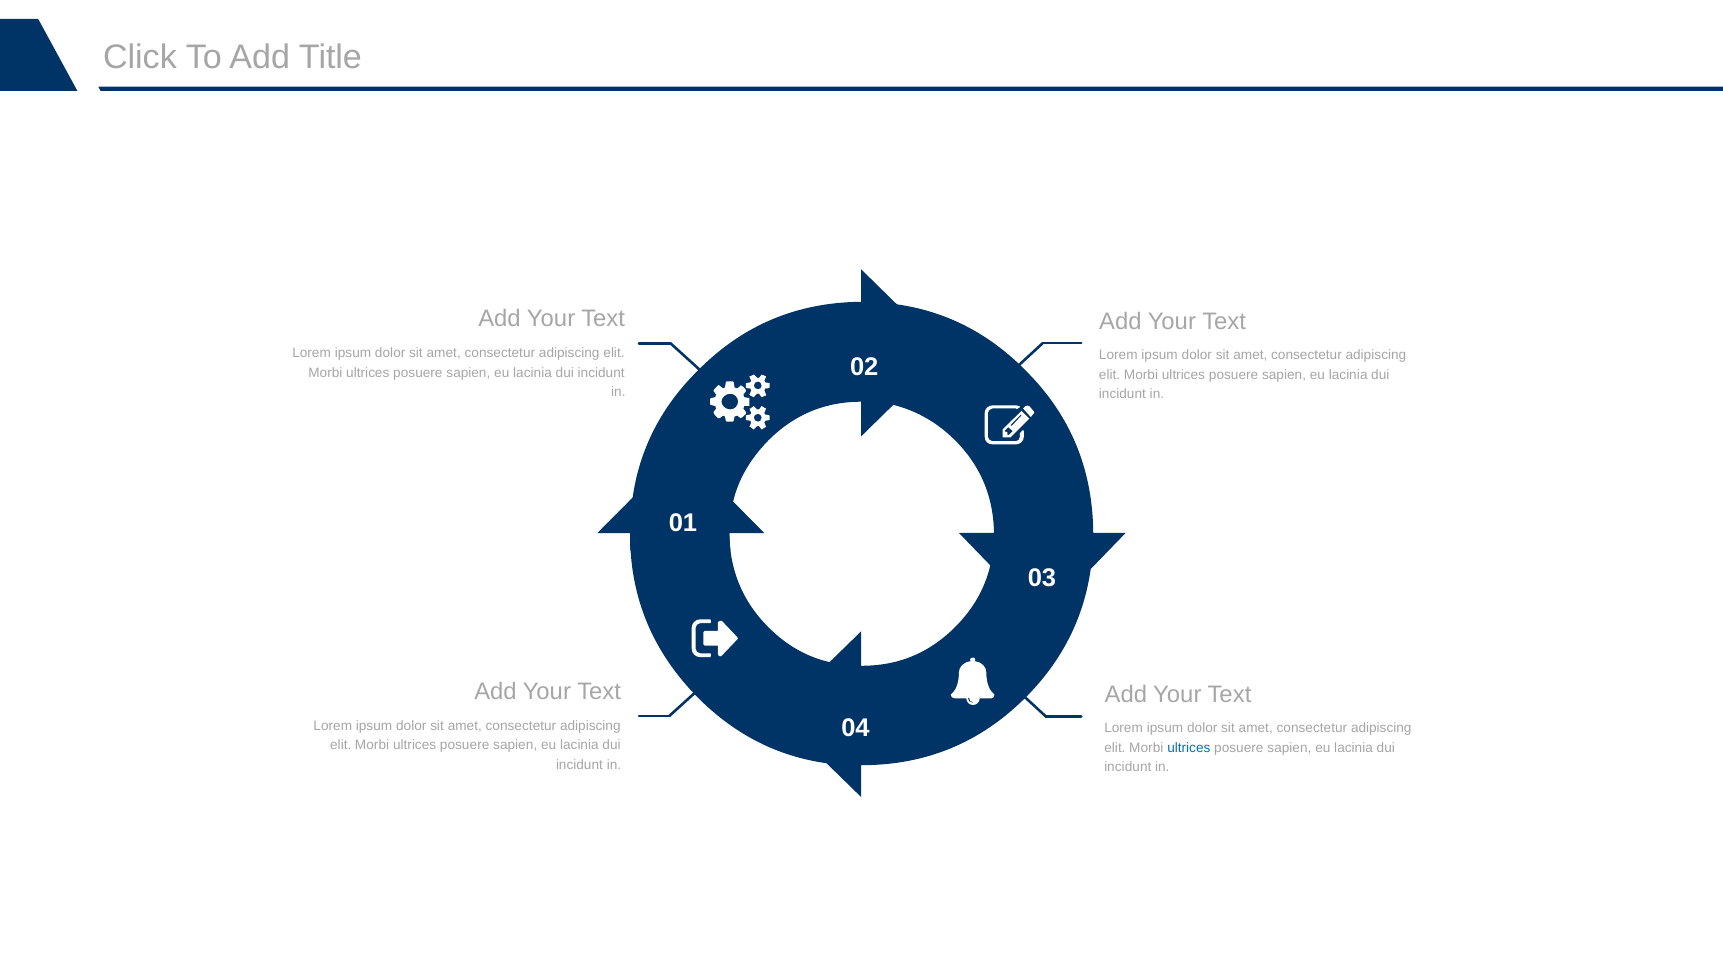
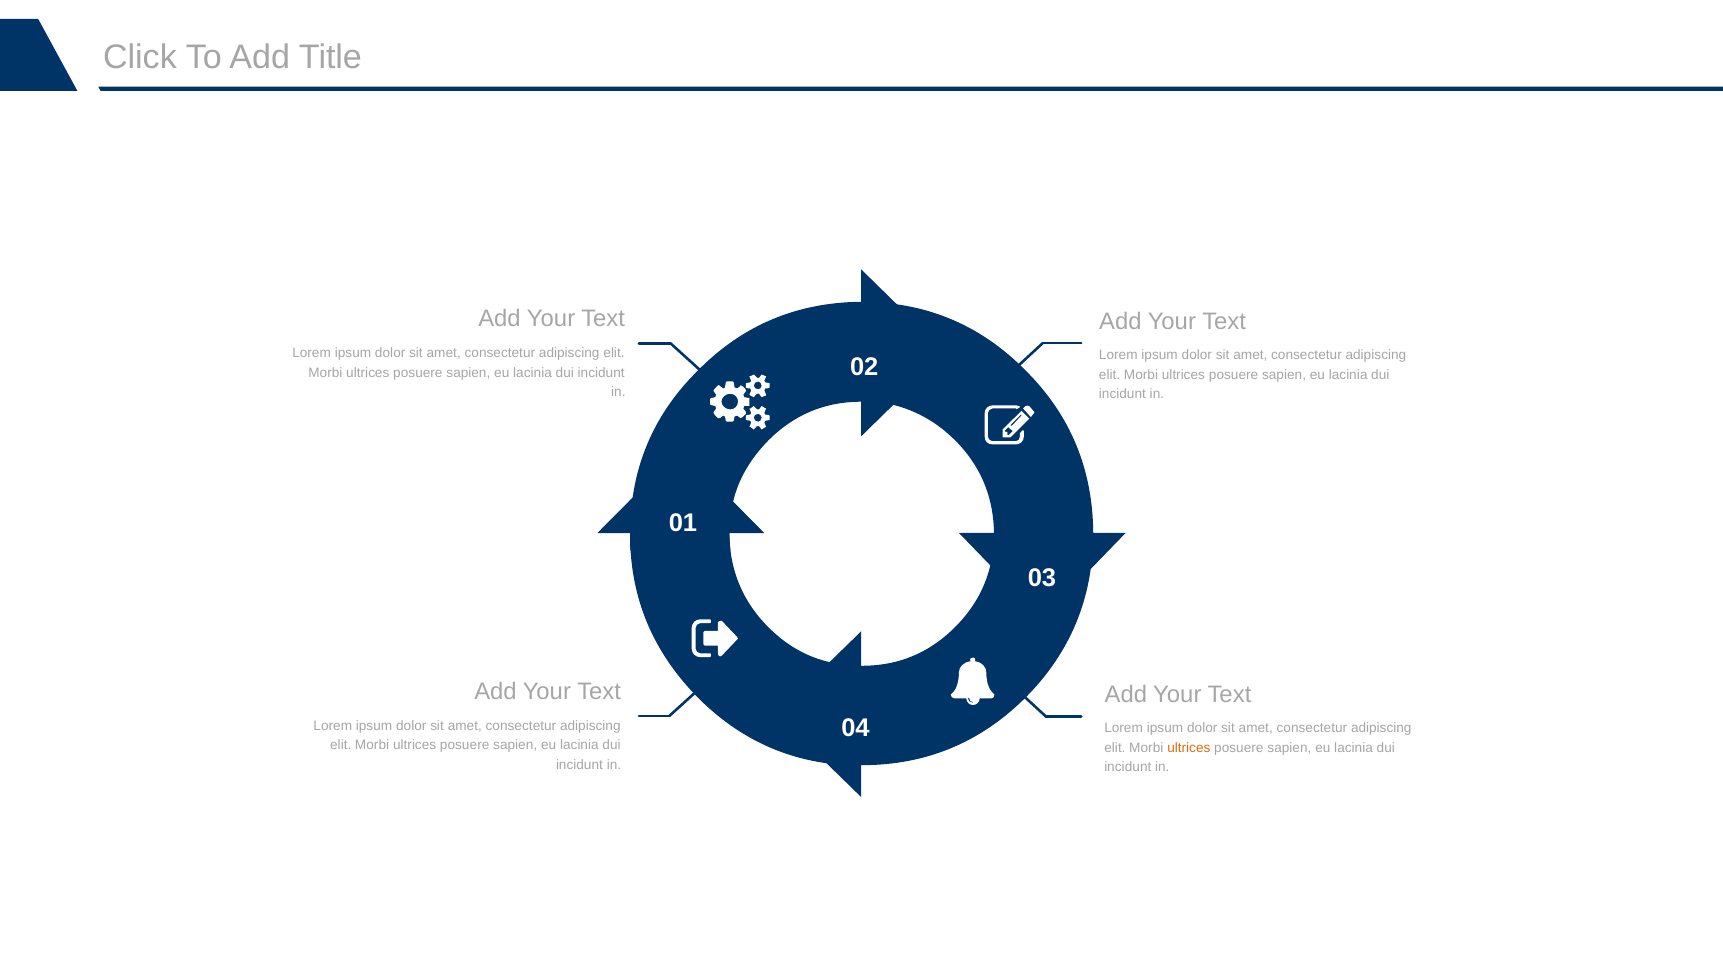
ultrices at (1189, 748) colour: blue -> orange
